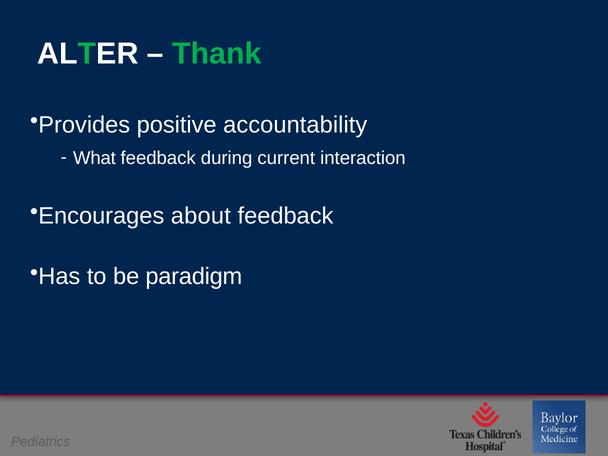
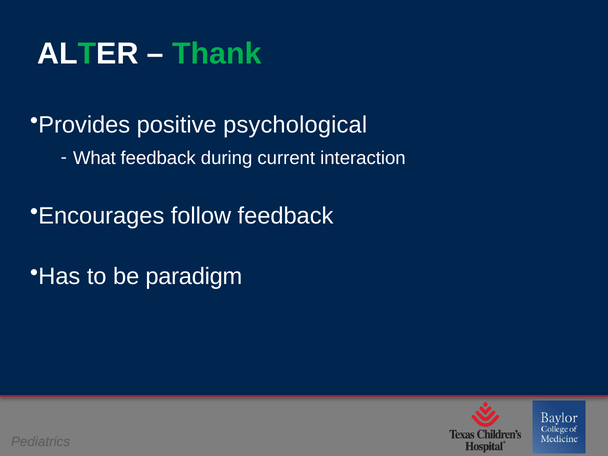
accountability: accountability -> psychological
about: about -> follow
